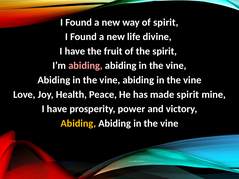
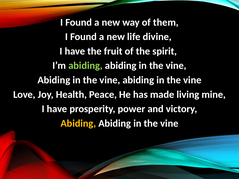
of spirit: spirit -> them
abiding at (85, 66) colour: pink -> light green
made spirit: spirit -> living
